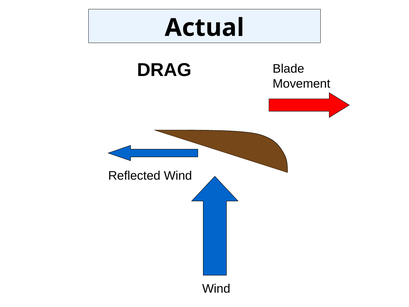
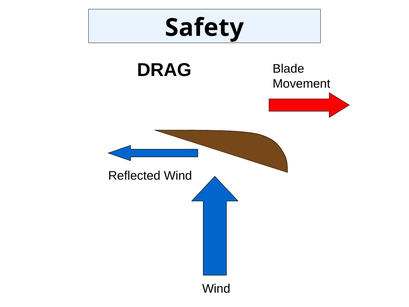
Actual: Actual -> Safety
